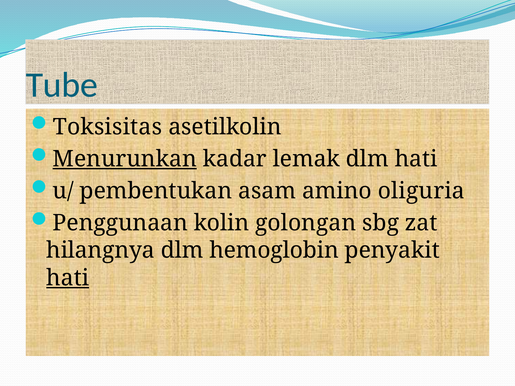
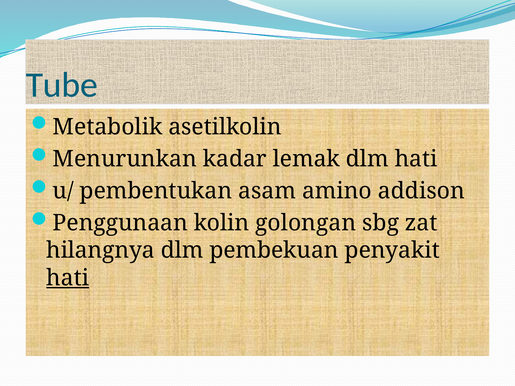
Toksisitas: Toksisitas -> Metabolik
Menurunkan underline: present -> none
oliguria: oliguria -> addison
hemoglobin: hemoglobin -> pembekuan
